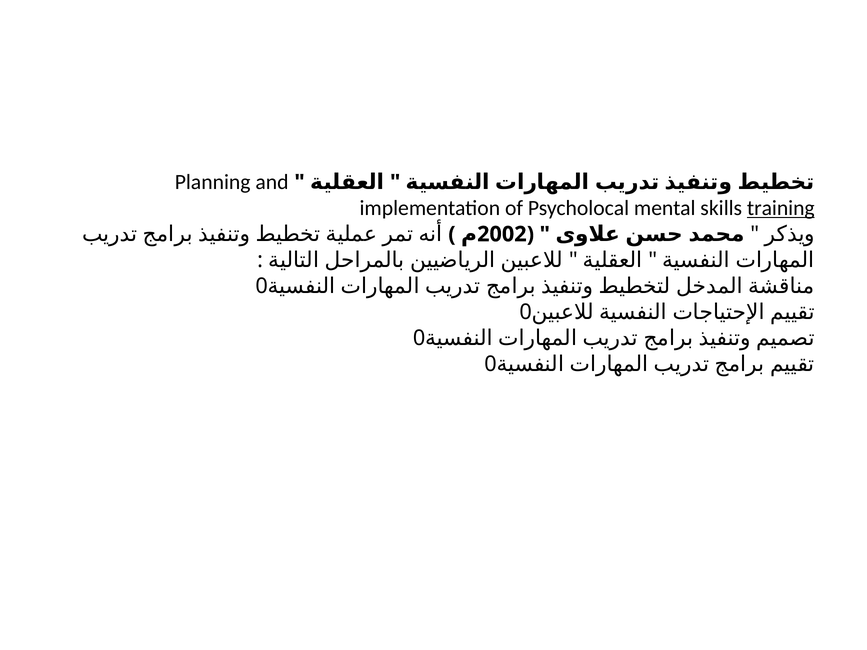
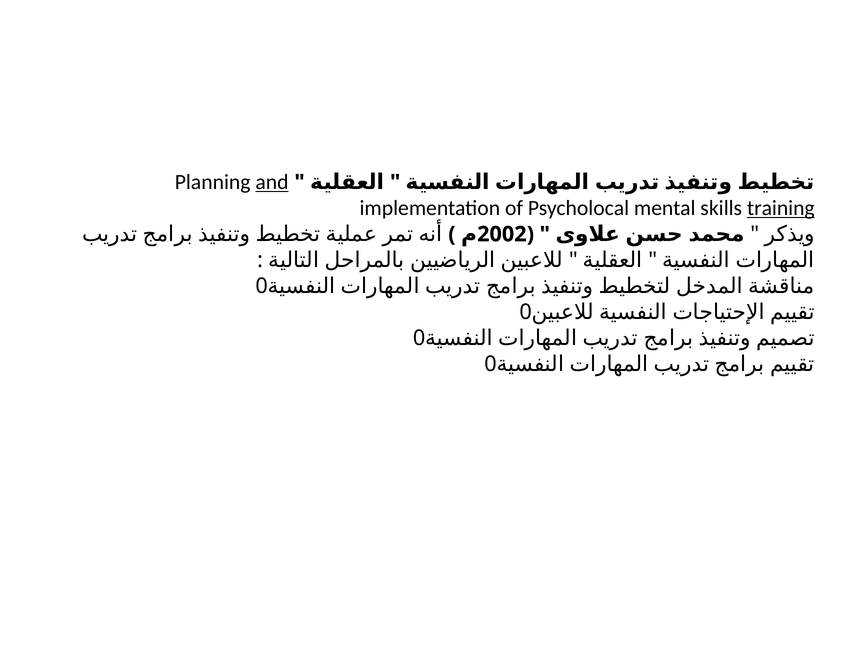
and underline: none -> present
